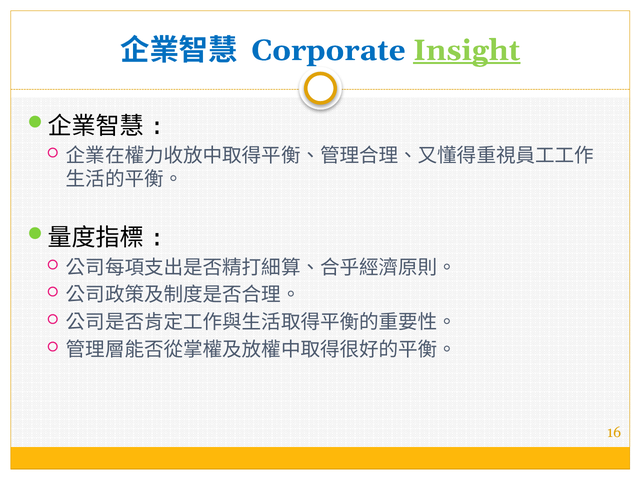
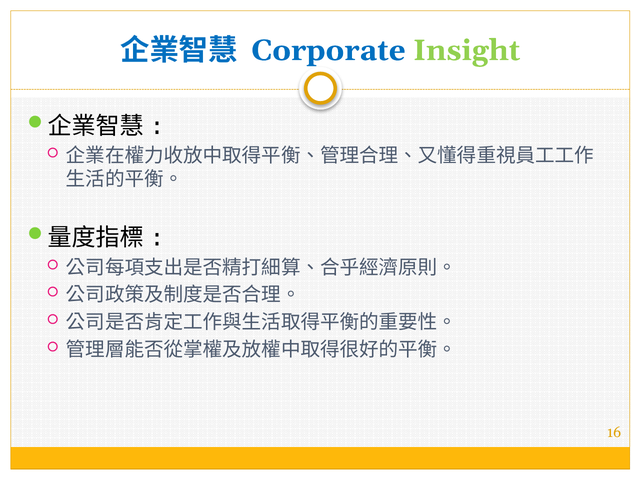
Insight underline: present -> none
